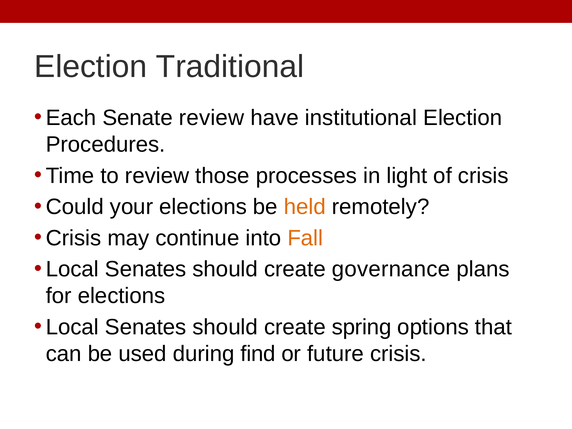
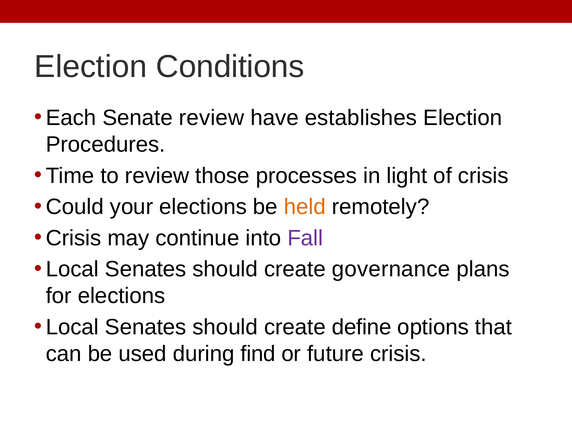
Traditional: Traditional -> Conditions
institutional: institutional -> establishes
Fall colour: orange -> purple
spring: spring -> define
